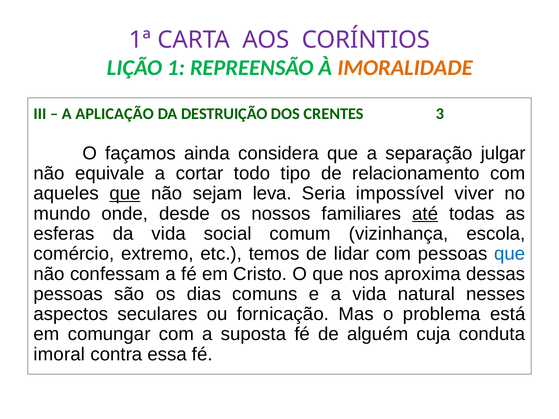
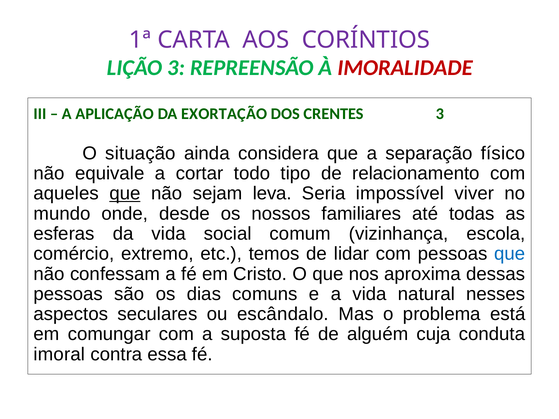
LIÇÃO 1: 1 -> 3
IMORALIDADE colour: orange -> red
DESTRUIÇÃO: DESTRUIÇÃO -> EXORTAÇÃO
façamos: façamos -> situação
julgar: julgar -> físico
até underline: present -> none
fornicação: fornicação -> escândalo
